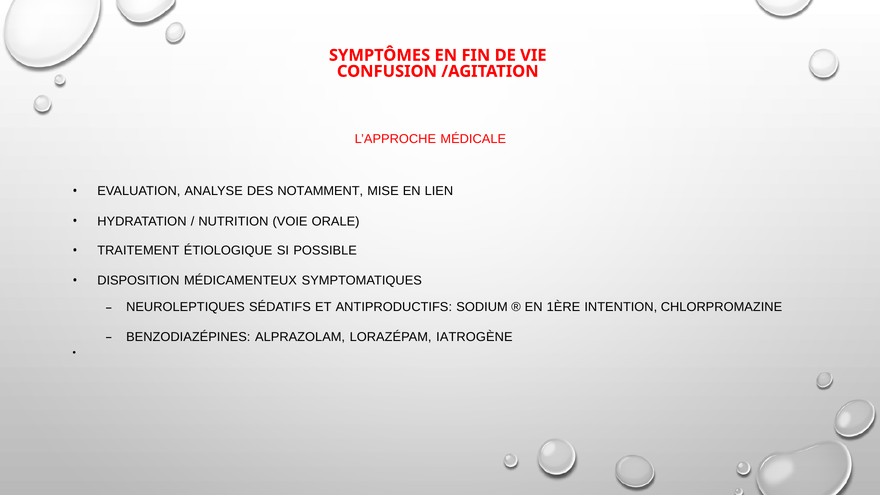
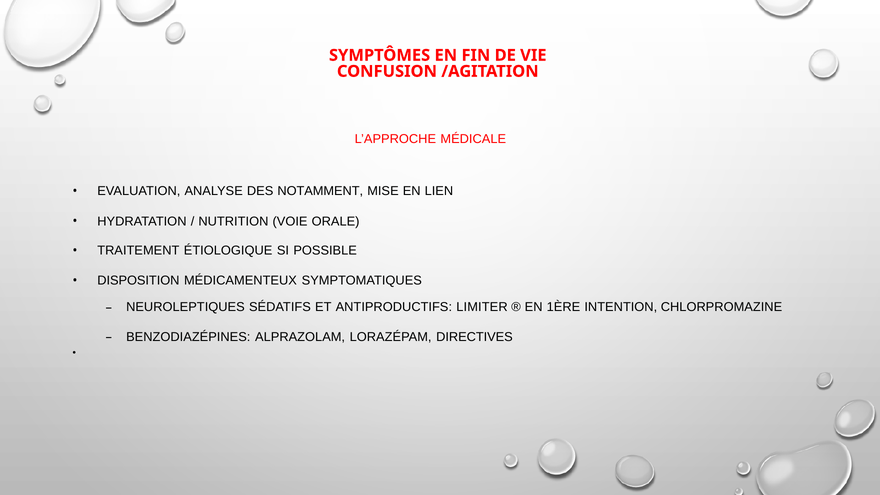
SODIUM: SODIUM -> LIMITER
IATROGÈNE: IATROGÈNE -> DIRECTIVES
